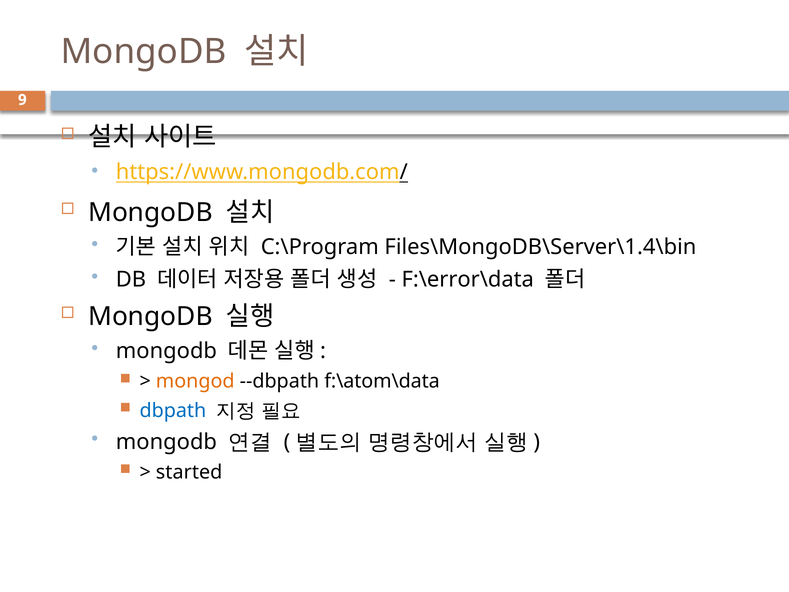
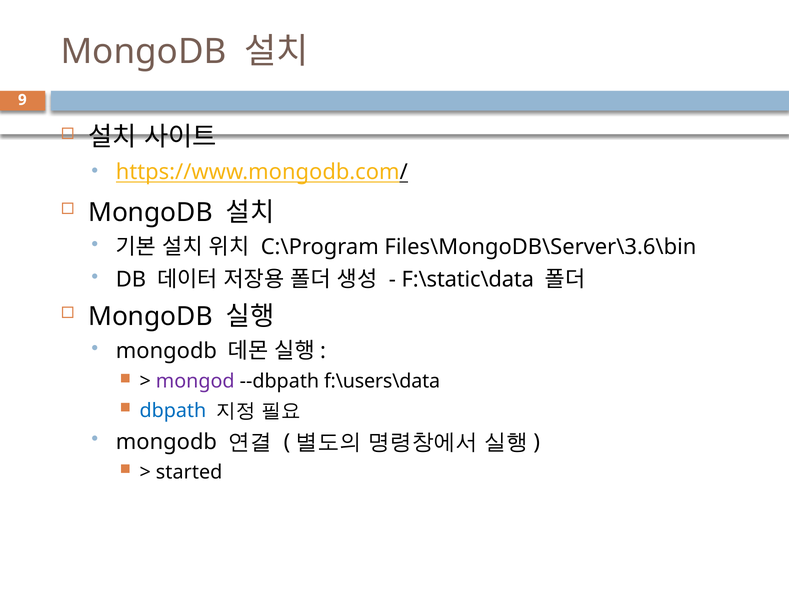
Files\MongoDB\Server\1.4\bin: Files\MongoDB\Server\1.4\bin -> Files\MongoDB\Server\3.6\bin
F:\error\data: F:\error\data -> F:\static\data
mongod colour: orange -> purple
f:\atom\data: f:\atom\data -> f:\users\data
